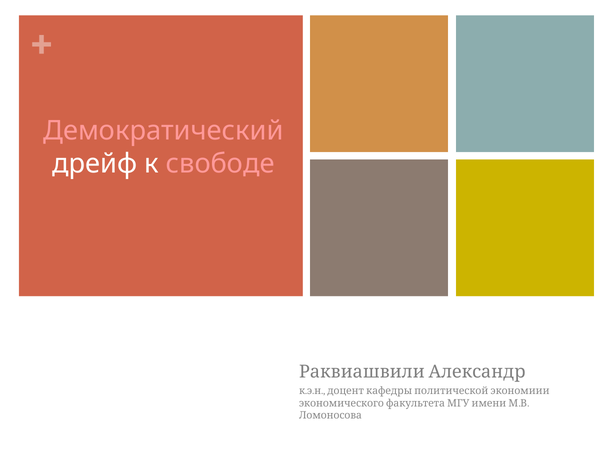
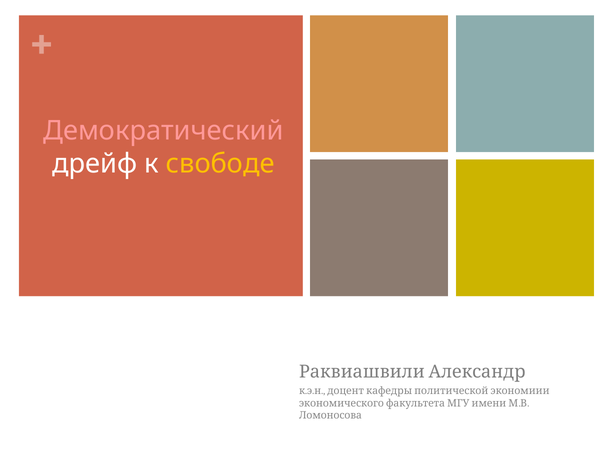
свободе colour: pink -> yellow
